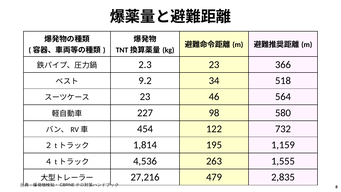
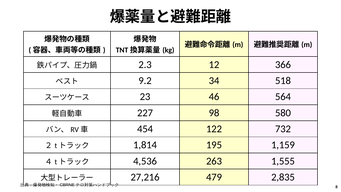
2.3 23: 23 -> 12
